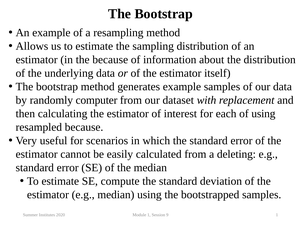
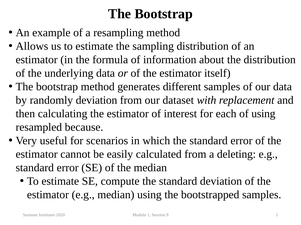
the because: because -> formula
generates example: example -> different
randomly computer: computer -> deviation
